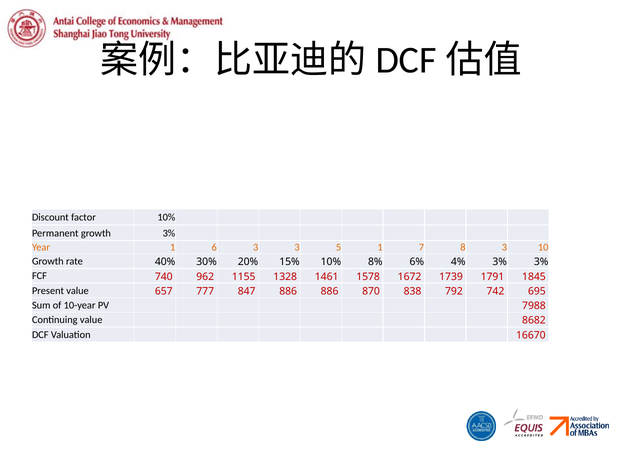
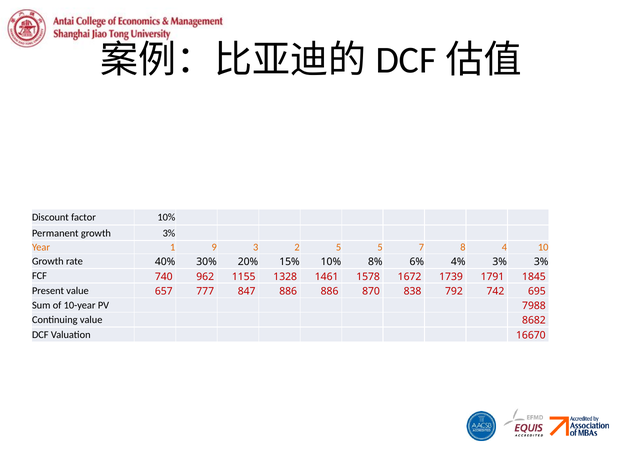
6: 6 -> 9
3 3: 3 -> 2
5 1: 1 -> 5
8 3: 3 -> 4
